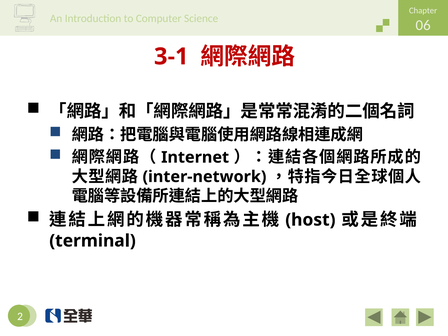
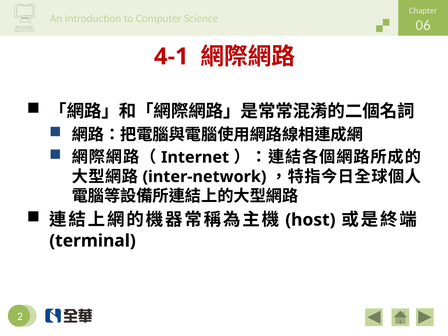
3-1: 3-1 -> 4-1
